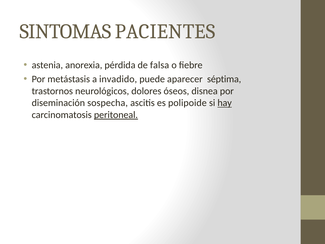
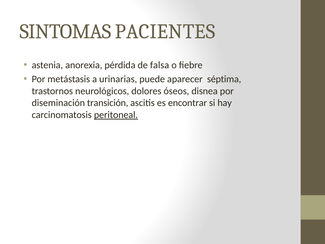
invadido: invadido -> urinarias
sospecha: sospecha -> transición
polipoide: polipoide -> encontrar
hay underline: present -> none
